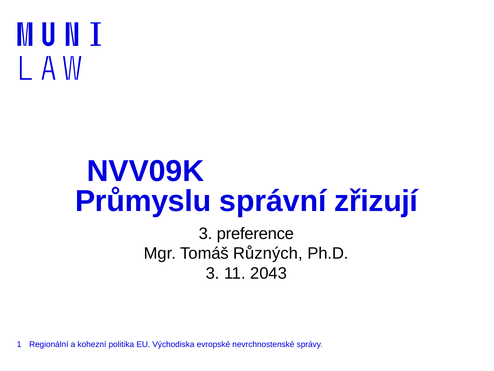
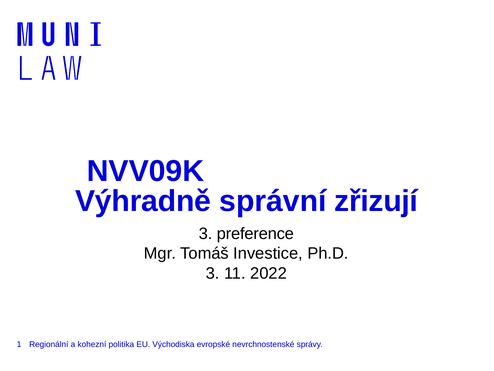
Průmyslu: Průmyslu -> Výhradně
Různých: Různých -> Investice
2043: 2043 -> 2022
